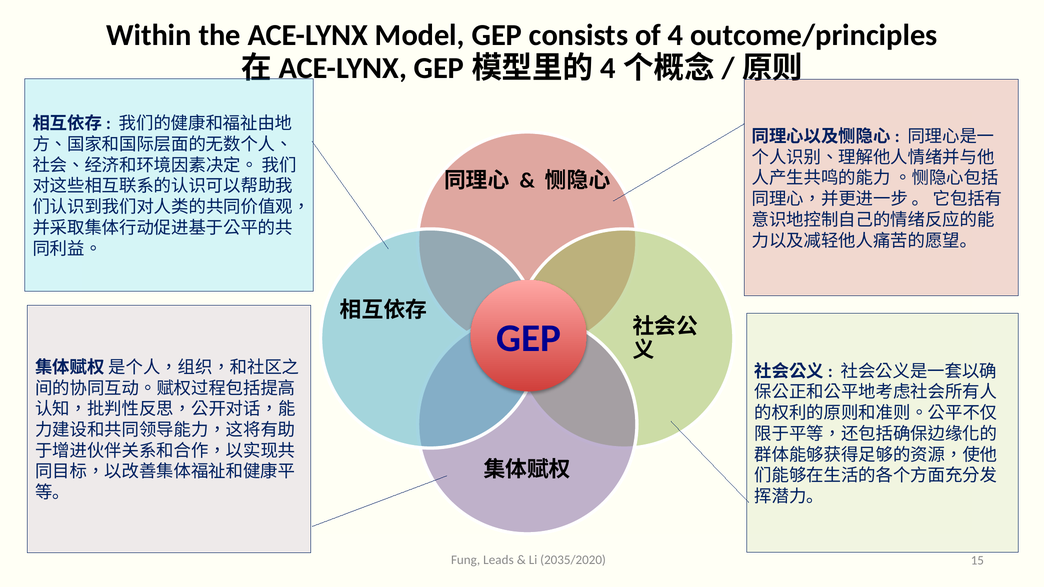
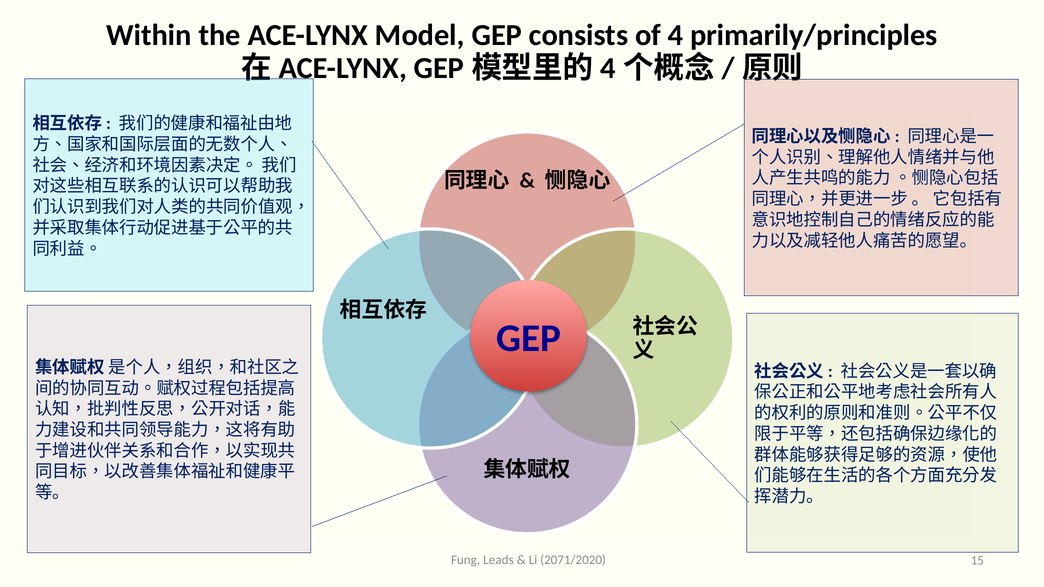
outcome/principles: outcome/principles -> primarily/principles
2035/2020: 2035/2020 -> 2071/2020
